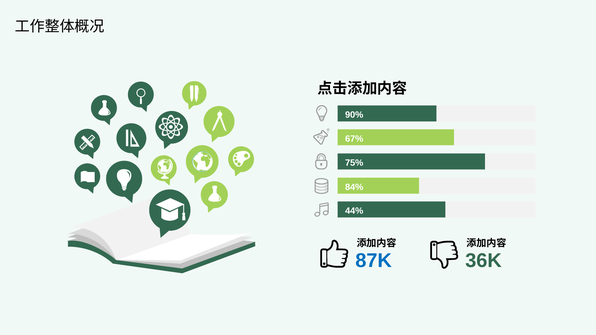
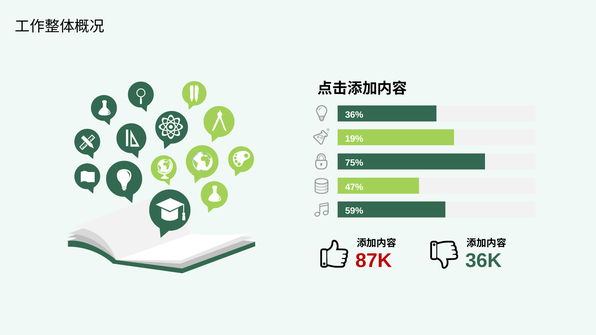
90%: 90% -> 36%
67%: 67% -> 19%
84%: 84% -> 47%
44%: 44% -> 59%
87K colour: blue -> red
